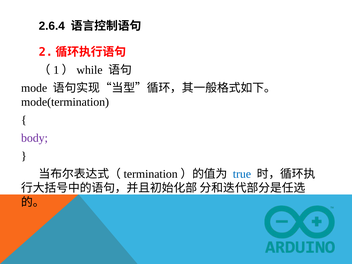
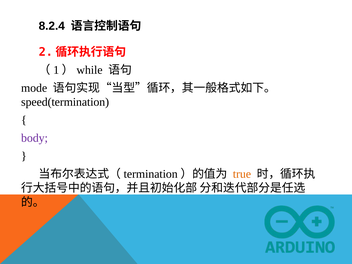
2.6.4: 2.6.4 -> 8.2.4
mode(termination: mode(termination -> speed(termination
true colour: blue -> orange
